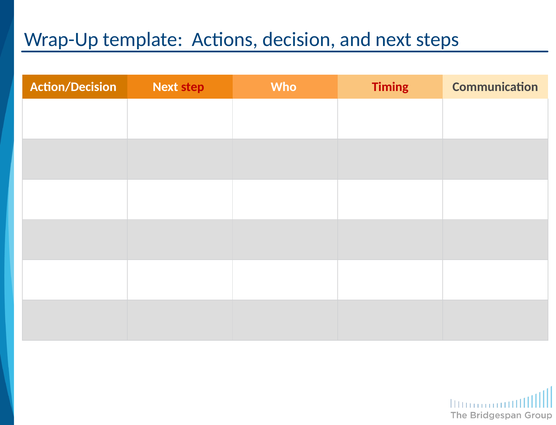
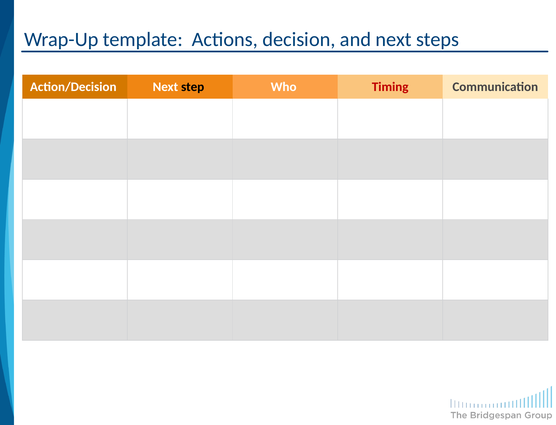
step colour: red -> black
